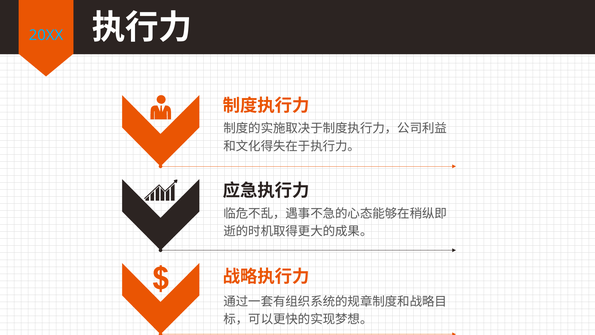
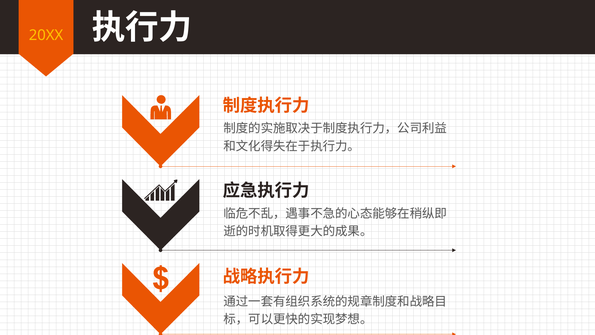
20XX colour: light blue -> yellow
